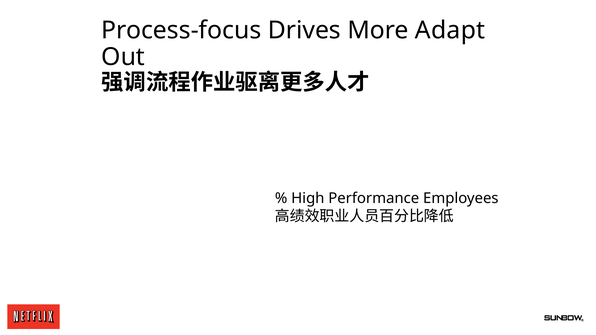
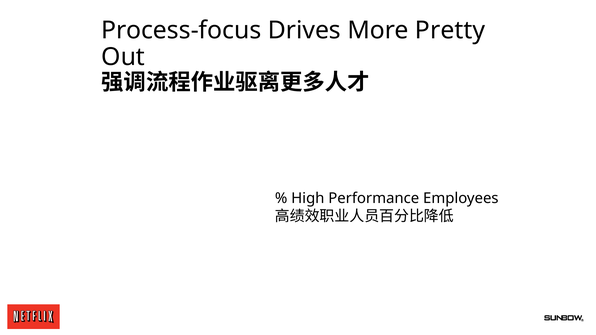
Adapt: Adapt -> Pretty
